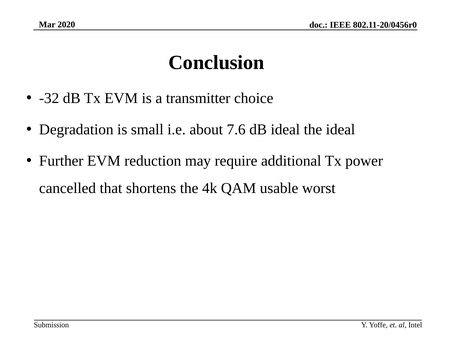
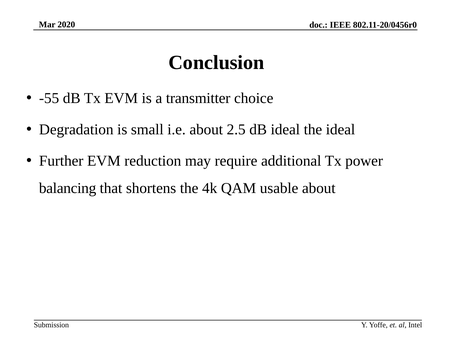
-32: -32 -> -55
7.6: 7.6 -> 2.5
cancelled: cancelled -> balancing
usable worst: worst -> about
